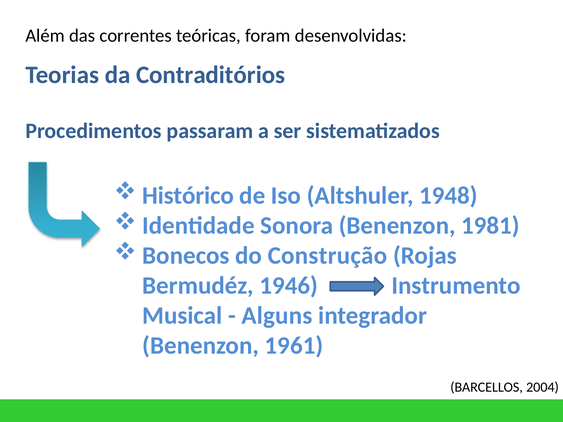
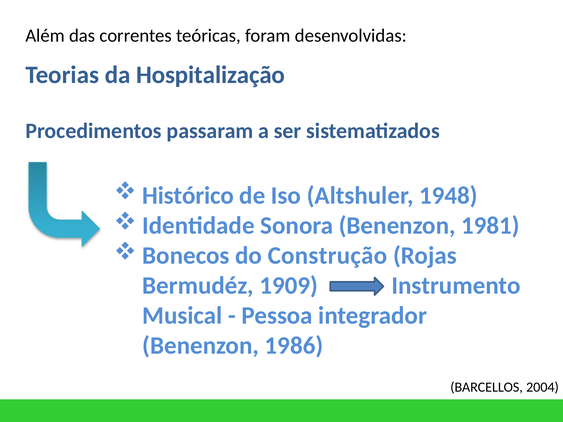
Contraditórios: Contraditórios -> Hospitalização
1946: 1946 -> 1909
Alguns: Alguns -> Pessoa
1961: 1961 -> 1986
